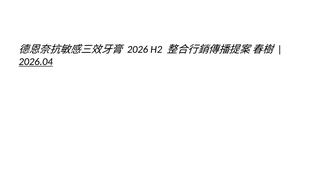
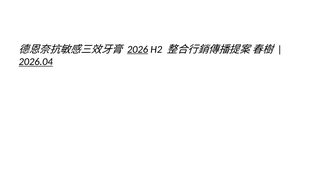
2026 underline: none -> present
